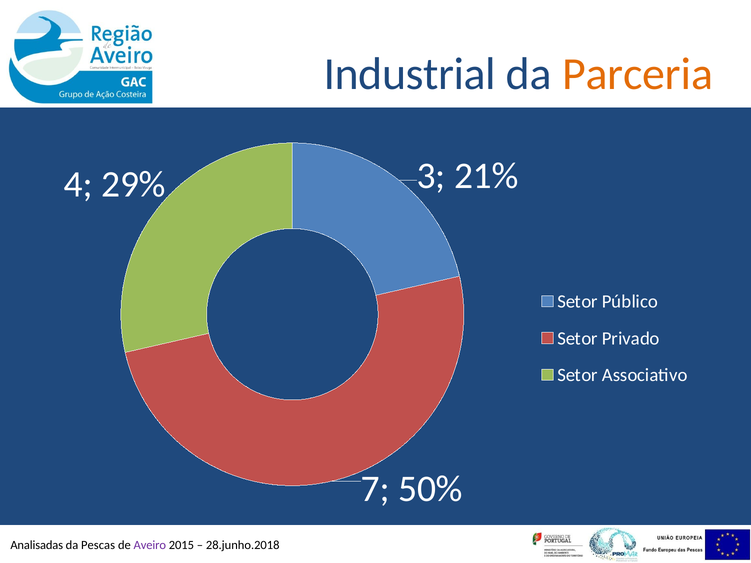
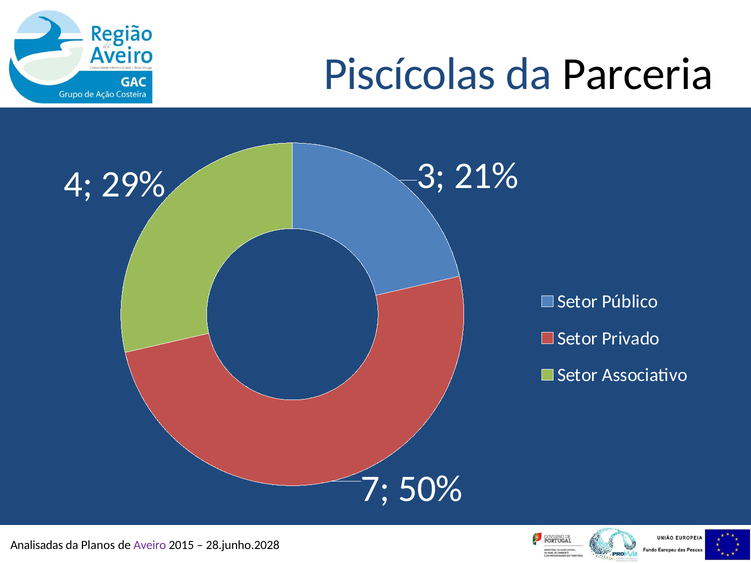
Industrial: Industrial -> Piscícolas
Parceria colour: orange -> black
Pescas: Pescas -> Planos
28.junho.2018: 28.junho.2018 -> 28.junho.2028
